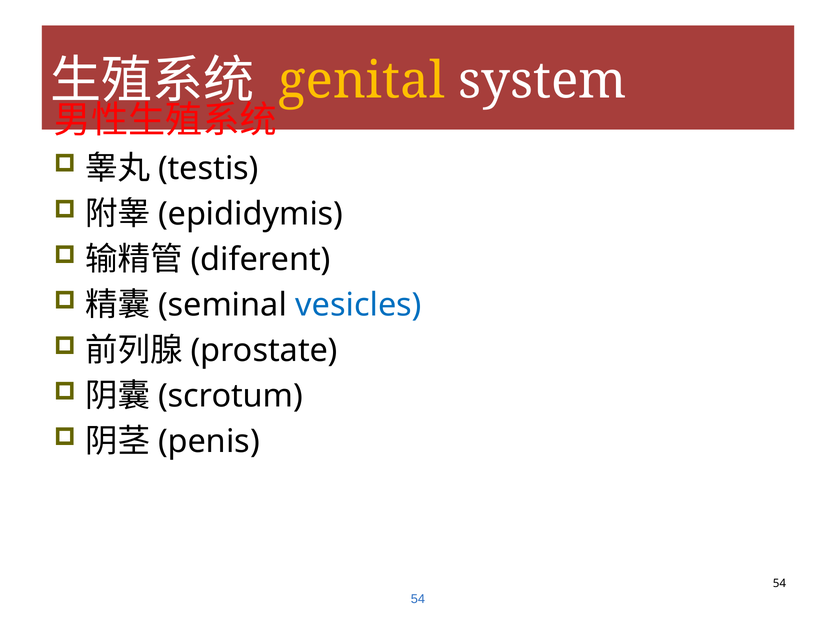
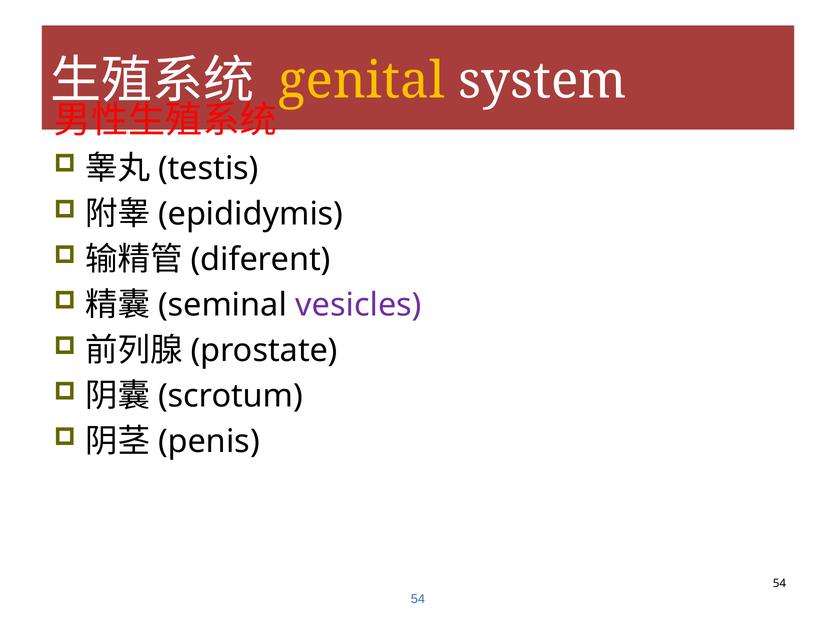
vesicles colour: blue -> purple
